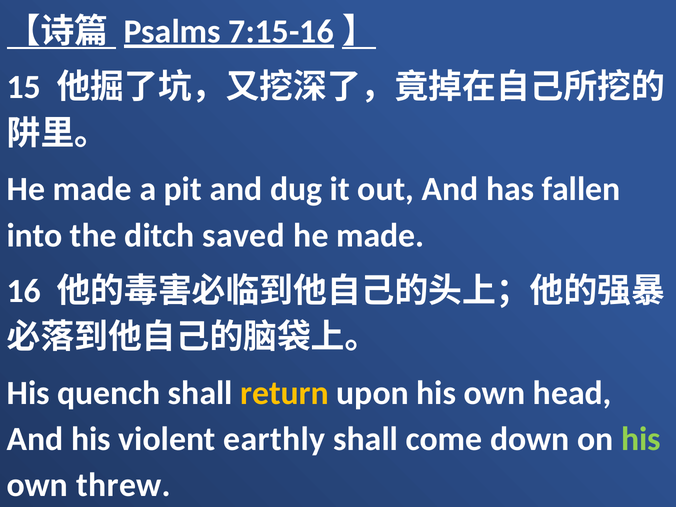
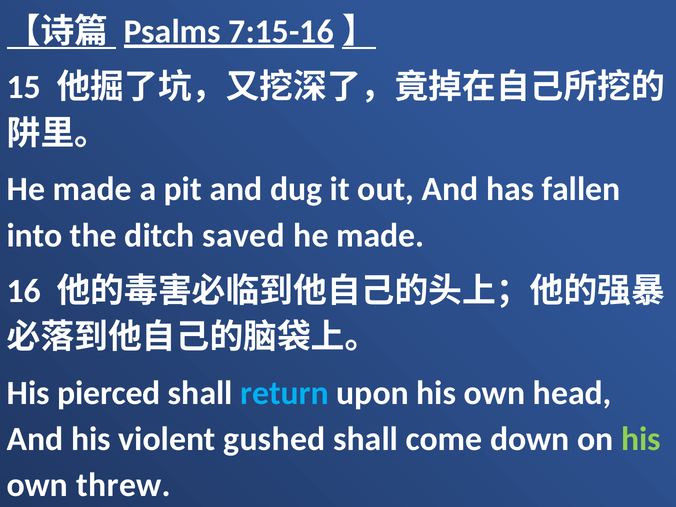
quench: quench -> pierced
return colour: yellow -> light blue
earthly: earthly -> gushed
